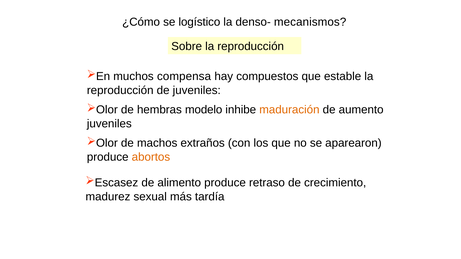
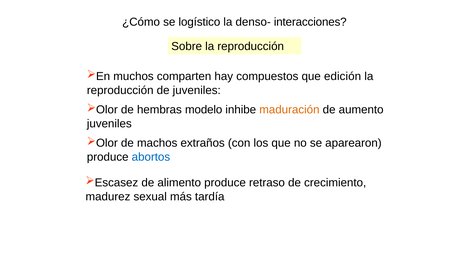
mecanismos: mecanismos -> interacciones
compensa: compensa -> comparten
estable: estable -> edición
abortos colour: orange -> blue
